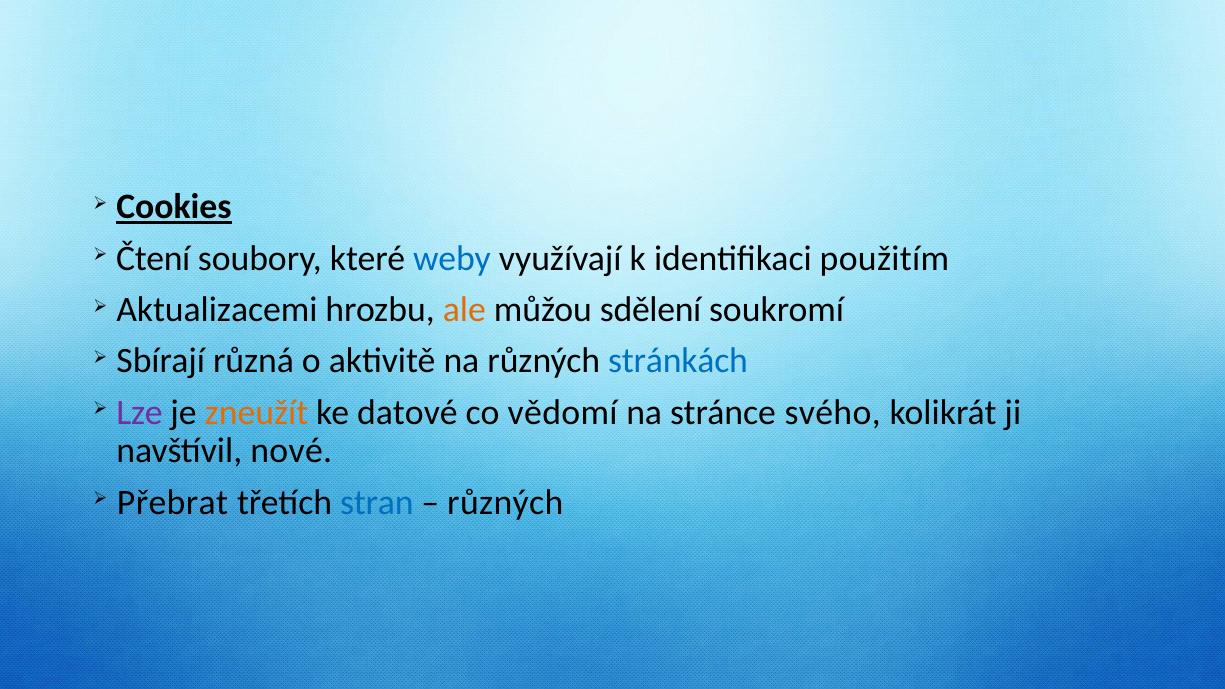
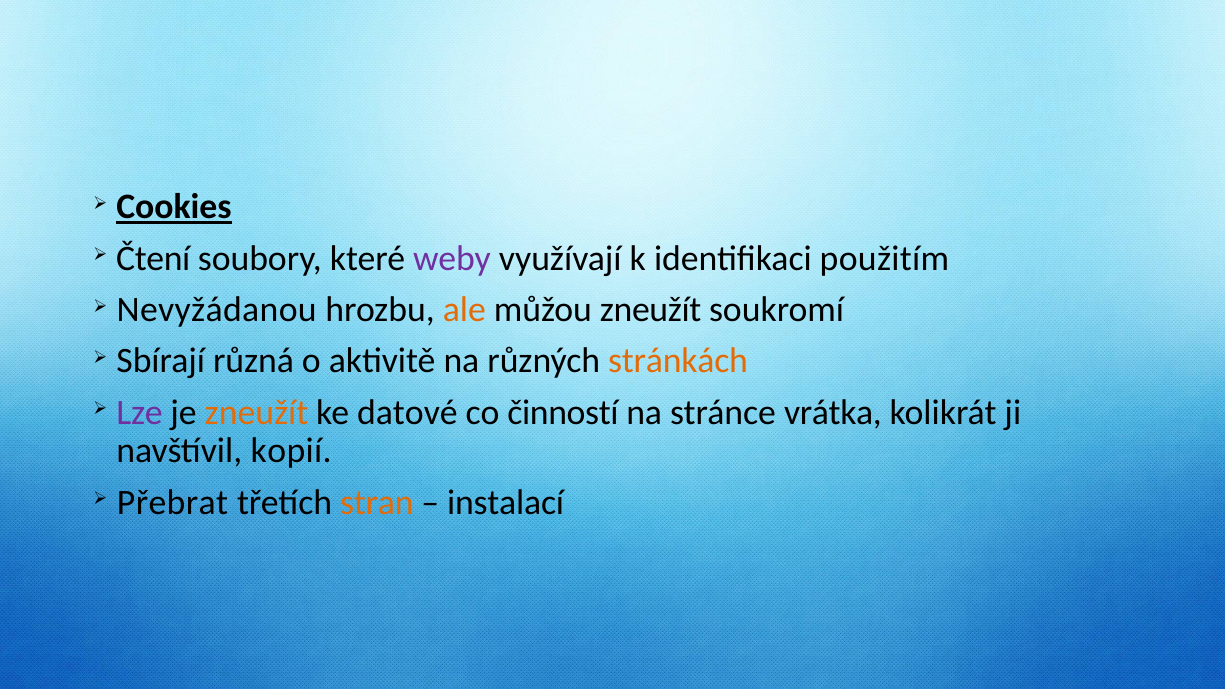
weby colour: blue -> purple
Aktualizacemi: Aktualizacemi -> Nevyžádanou
můžou sdělení: sdělení -> zneužít
stránkách colour: blue -> orange
vědomí: vědomí -> činností
svého: svého -> vrátka
nové: nové -> kopií
stran colour: blue -> orange
různých at (505, 503): různých -> instalací
